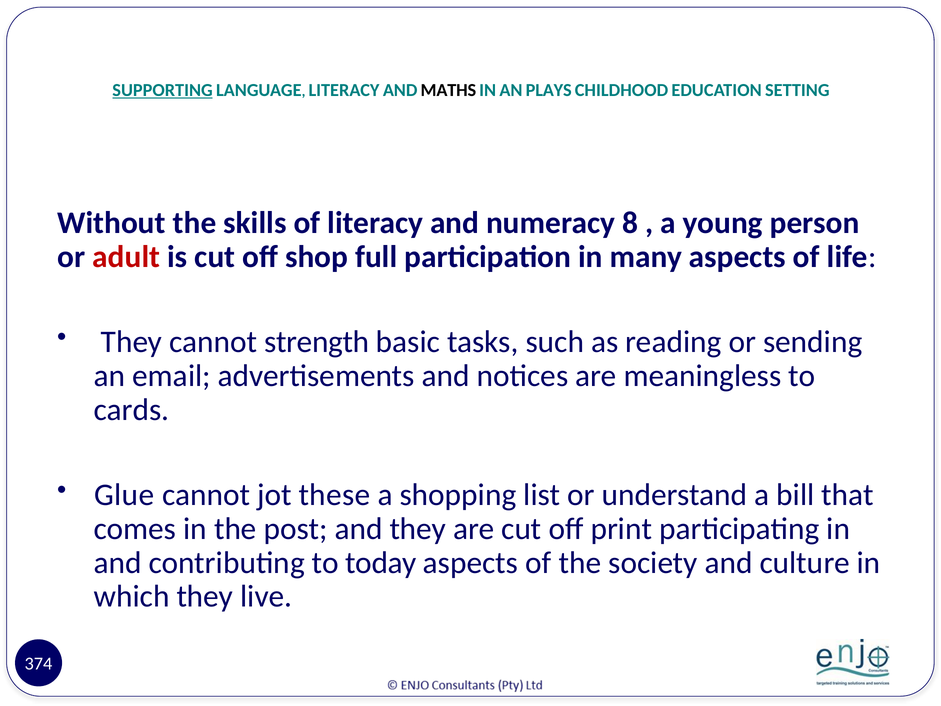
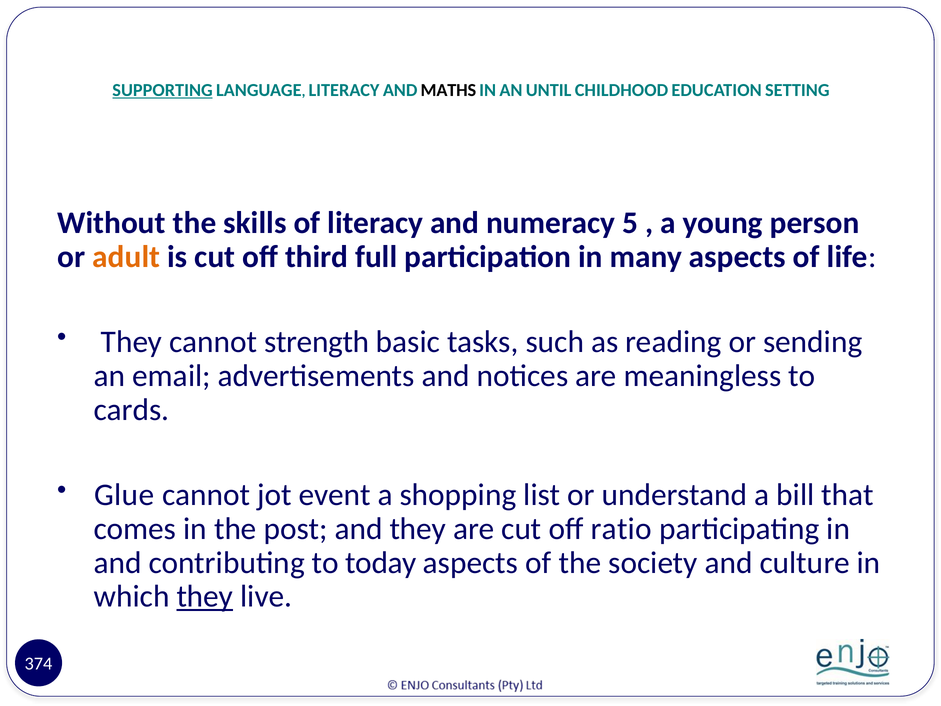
PLAYS: PLAYS -> UNTIL
8: 8 -> 5
adult colour: red -> orange
shop: shop -> third
these: these -> event
print: print -> ratio
they at (205, 596) underline: none -> present
